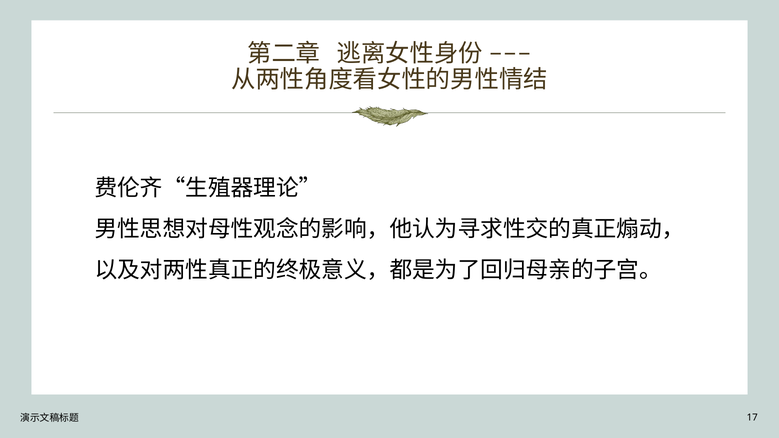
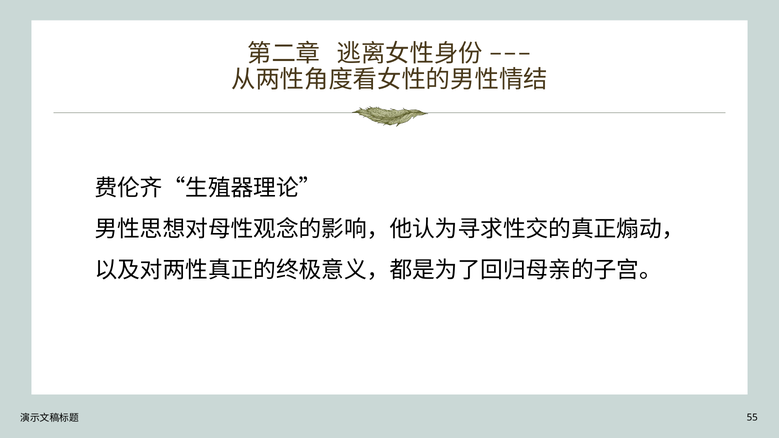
17: 17 -> 55
